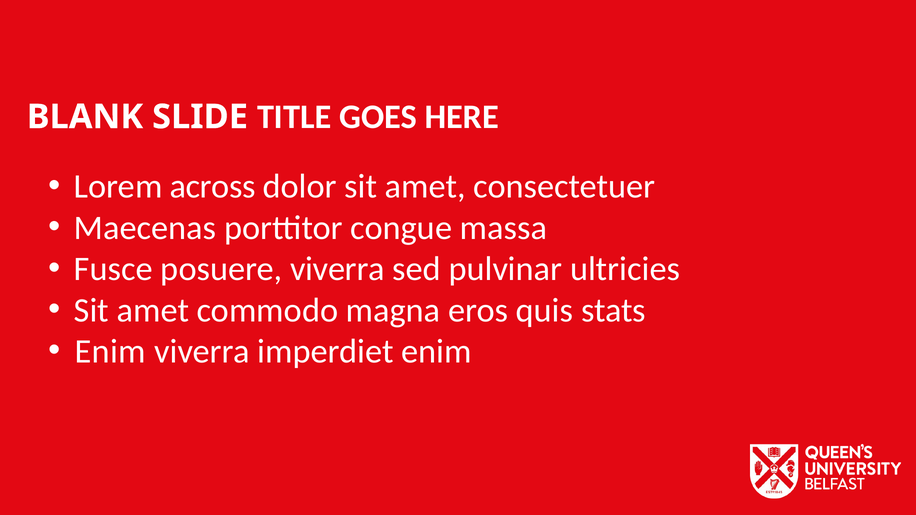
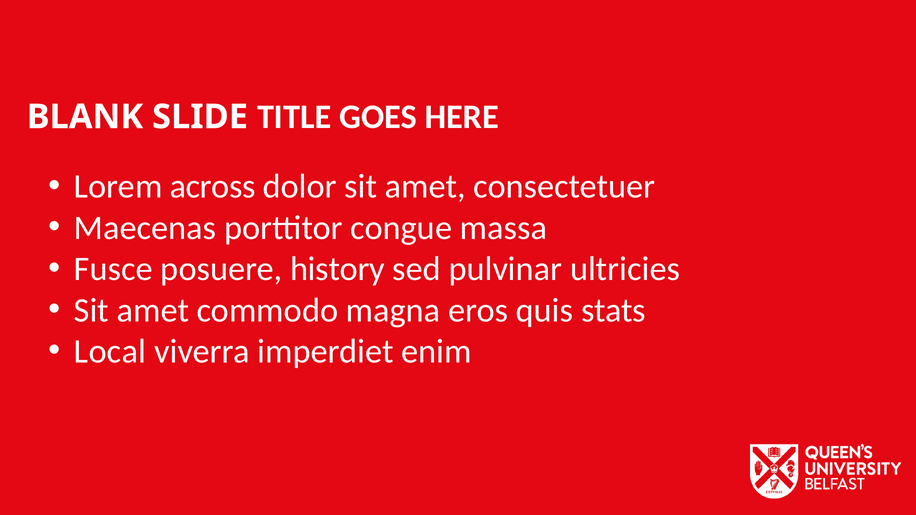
posuere viverra: viverra -> history
Enim at (110, 352): Enim -> Local
